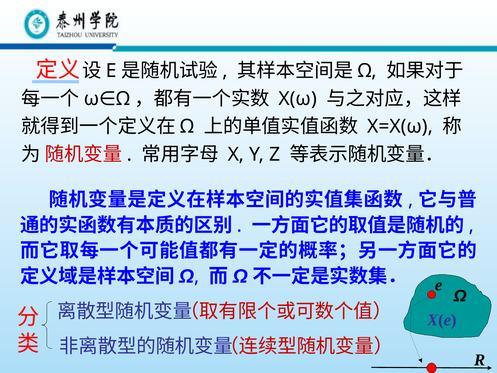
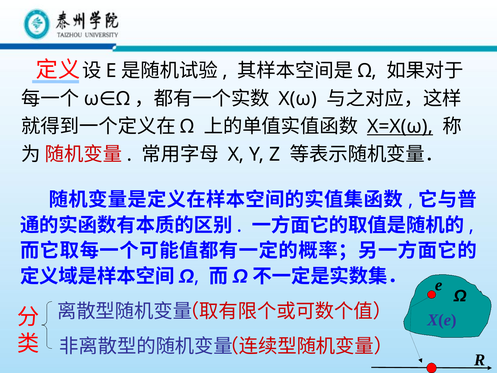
X=X(ω underline: none -> present
